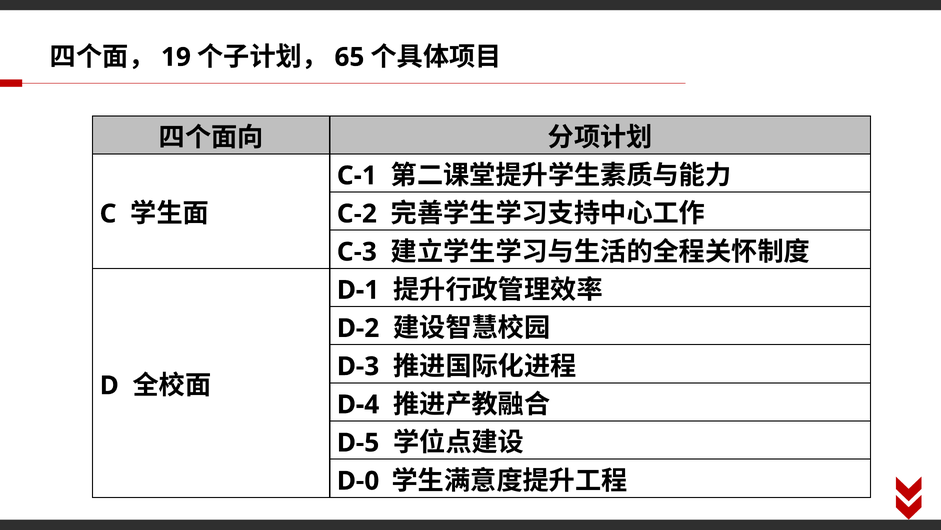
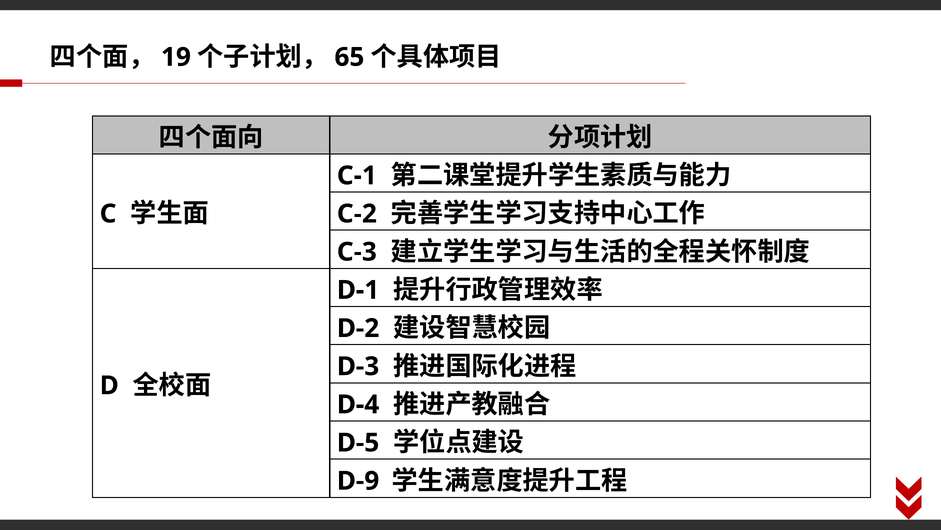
D-0: D-0 -> D-9
